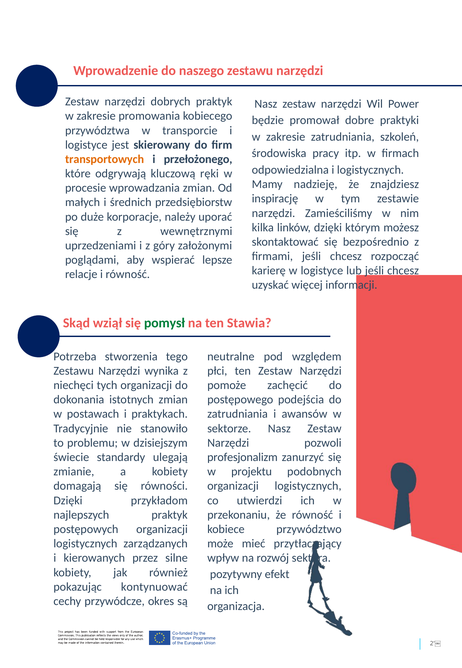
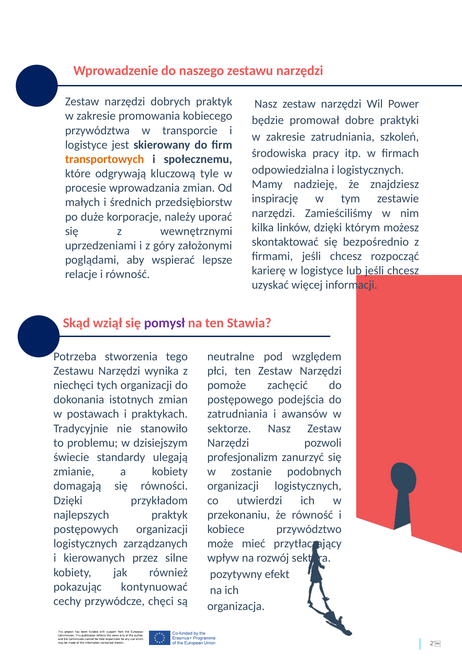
przełożonego: przełożonego -> społecznemu
ręki: ręki -> tyle
pomysł colour: green -> purple
projektu: projektu -> zostanie
okres: okres -> chęci
